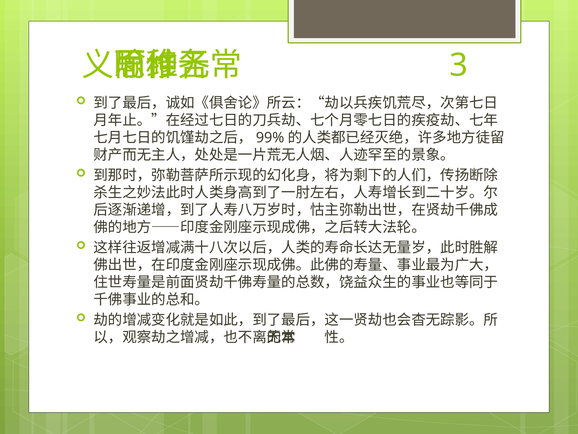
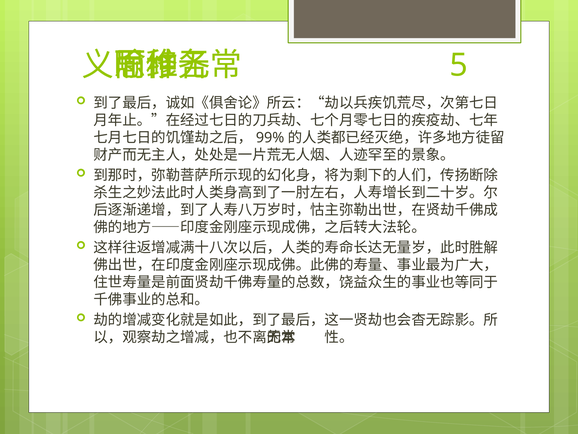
3: 3 -> 5
